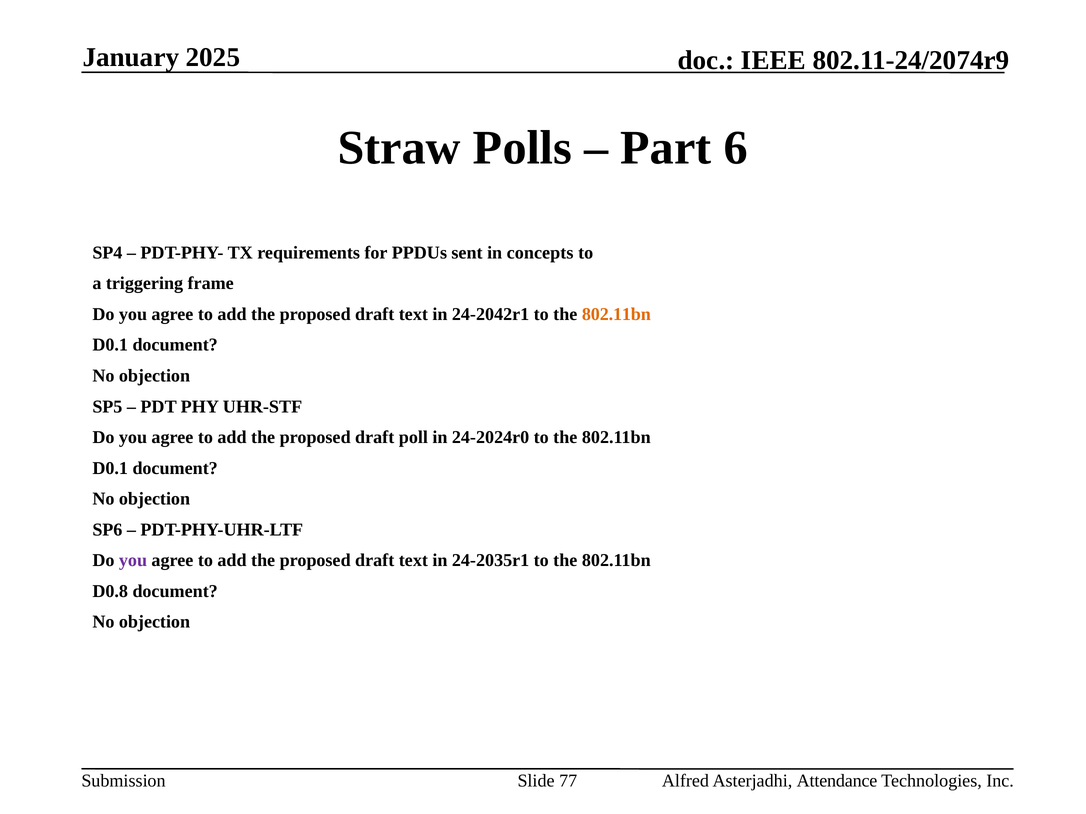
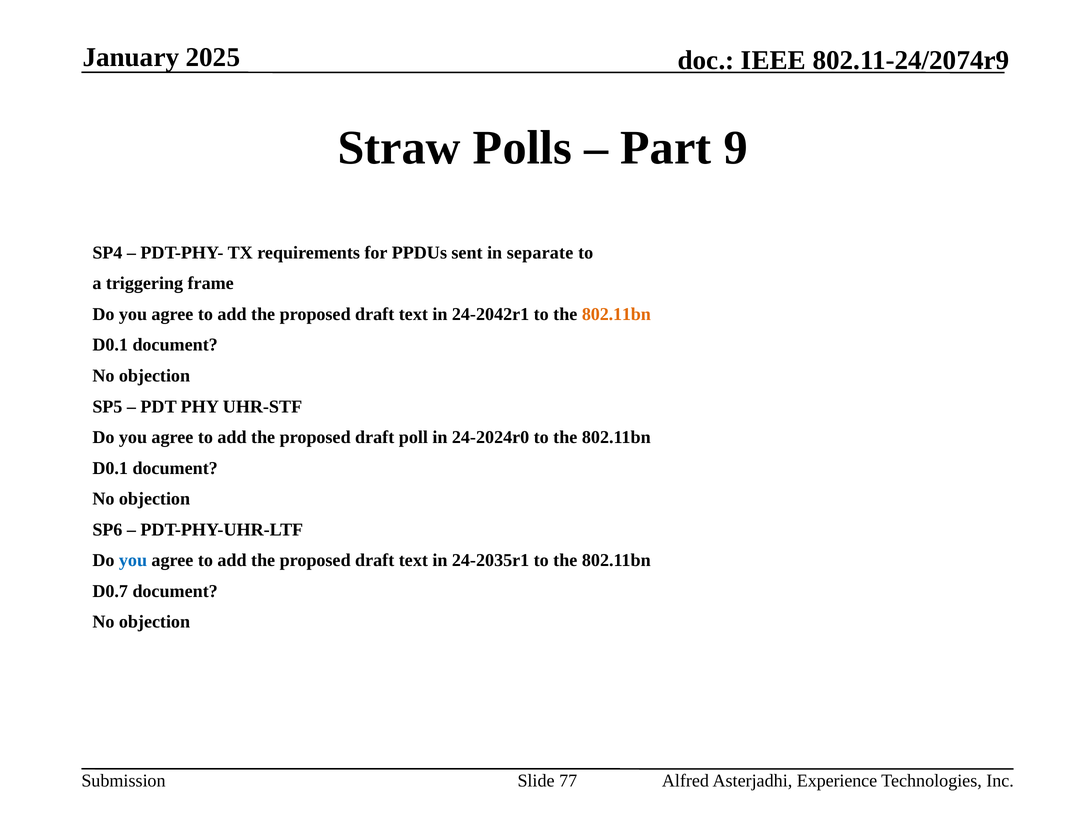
6: 6 -> 9
concepts: concepts -> separate
you at (133, 561) colour: purple -> blue
D0.8: D0.8 -> D0.7
Attendance: Attendance -> Experience
